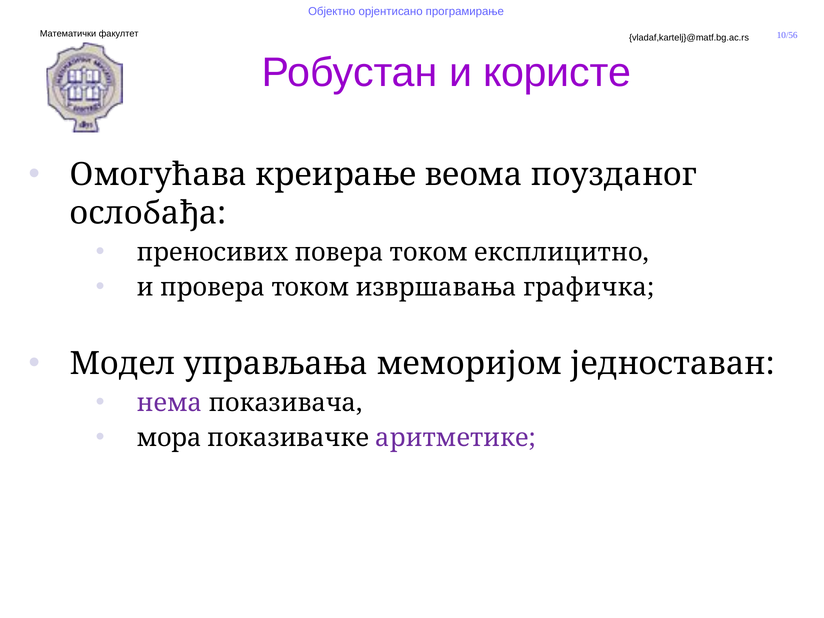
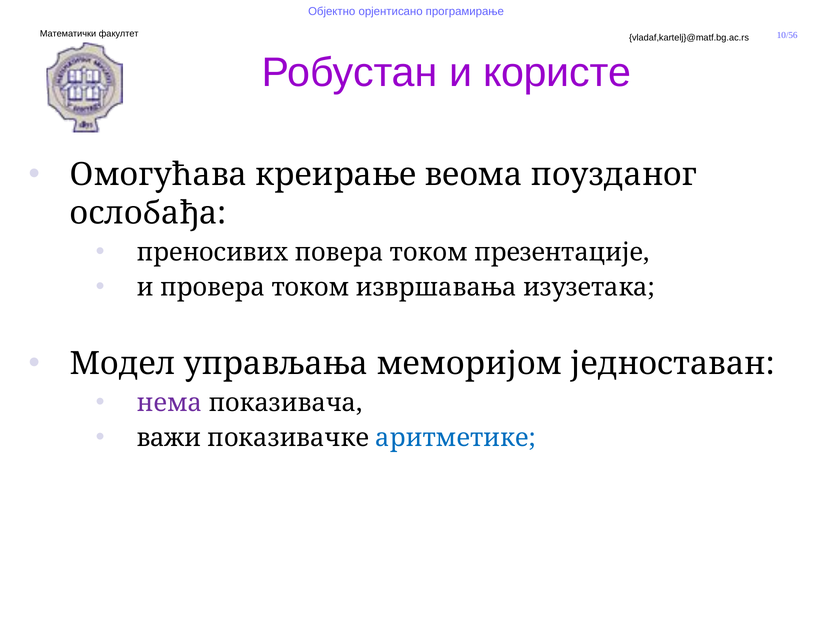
експлицитно: експлицитно -> презентације
графичка: графичка -> изузетака
мора: мора -> важи
аритметике colour: purple -> blue
